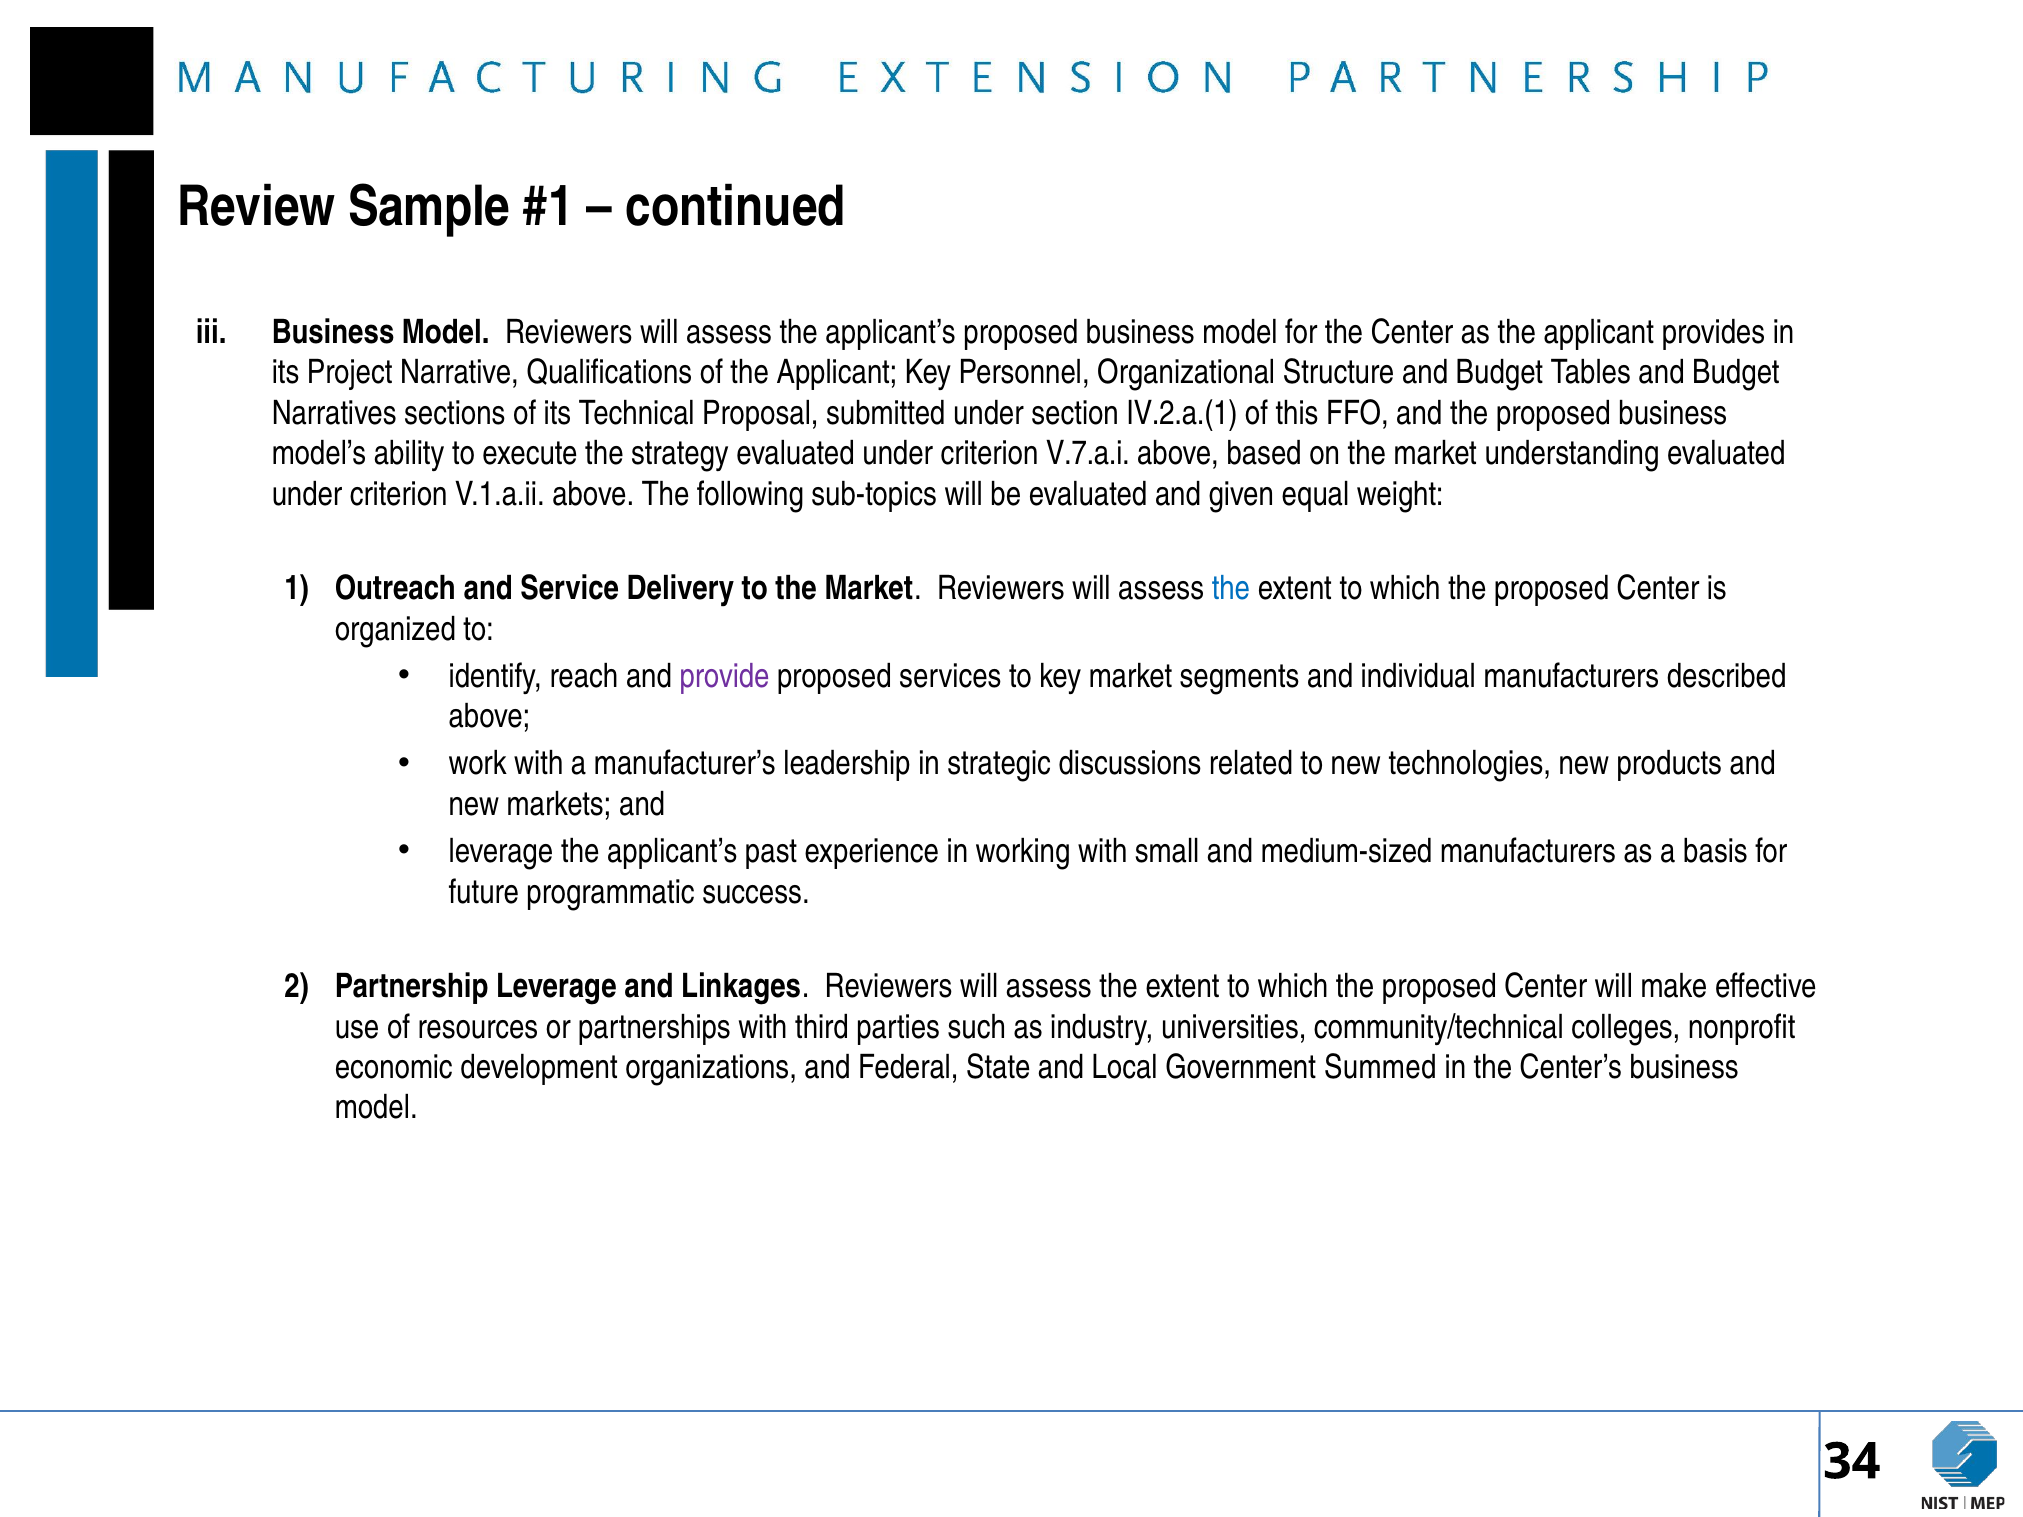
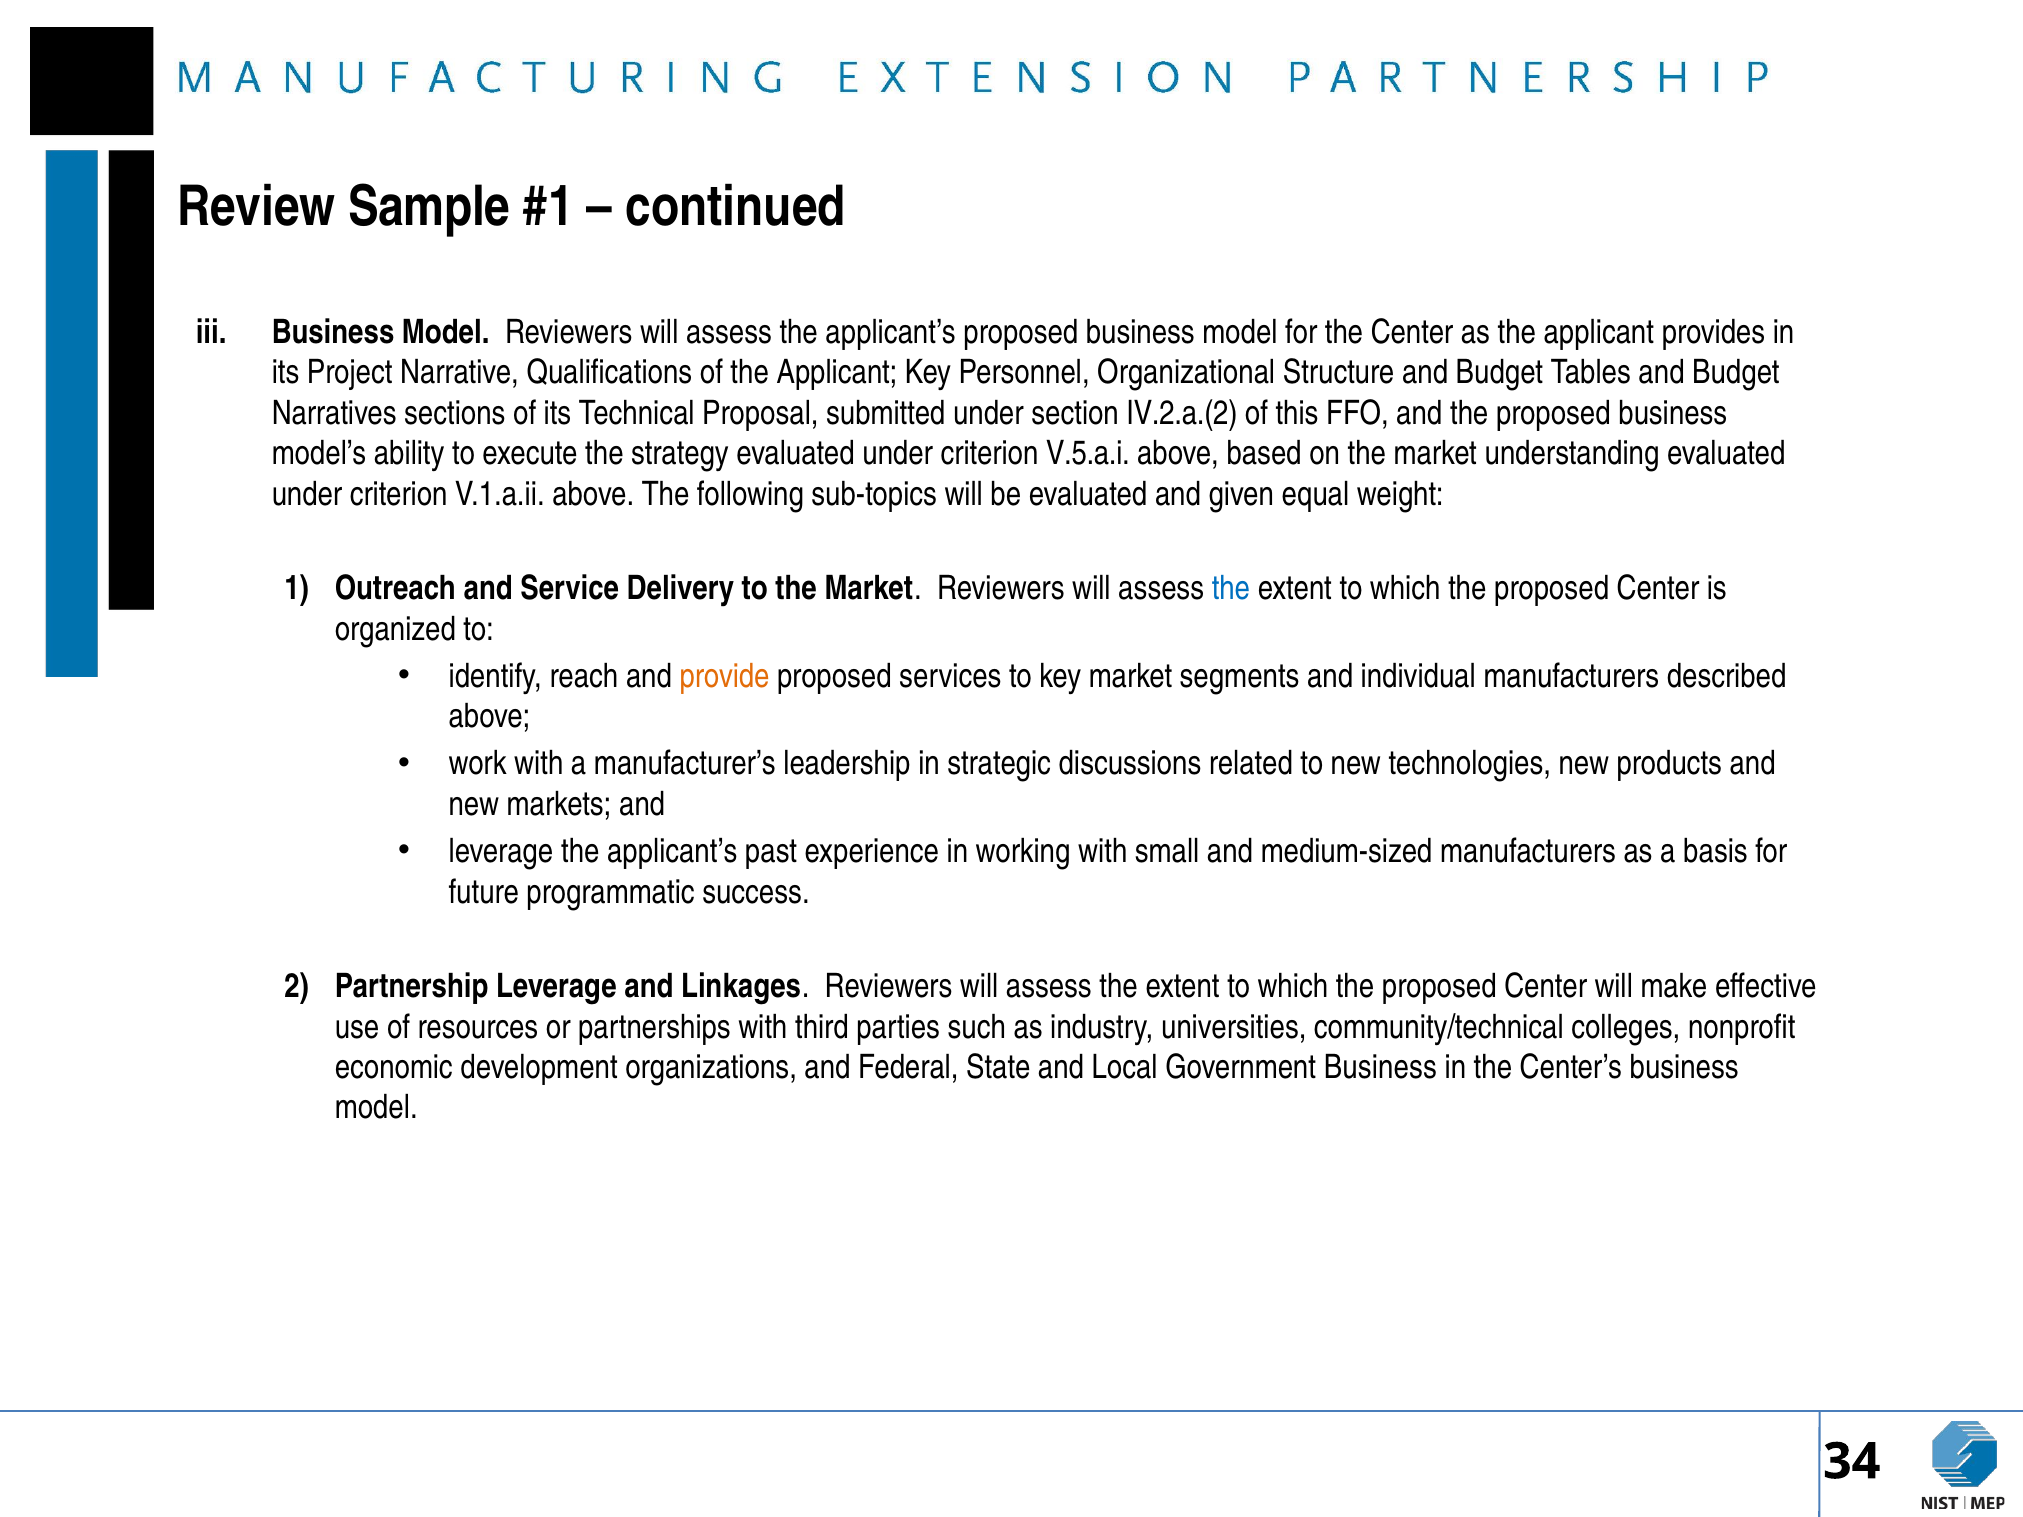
IV.2.a.(1: IV.2.a.(1 -> IV.2.a.(2
V.7.a.i: V.7.a.i -> V.5.a.i
provide colour: purple -> orange
Government Summed: Summed -> Business
